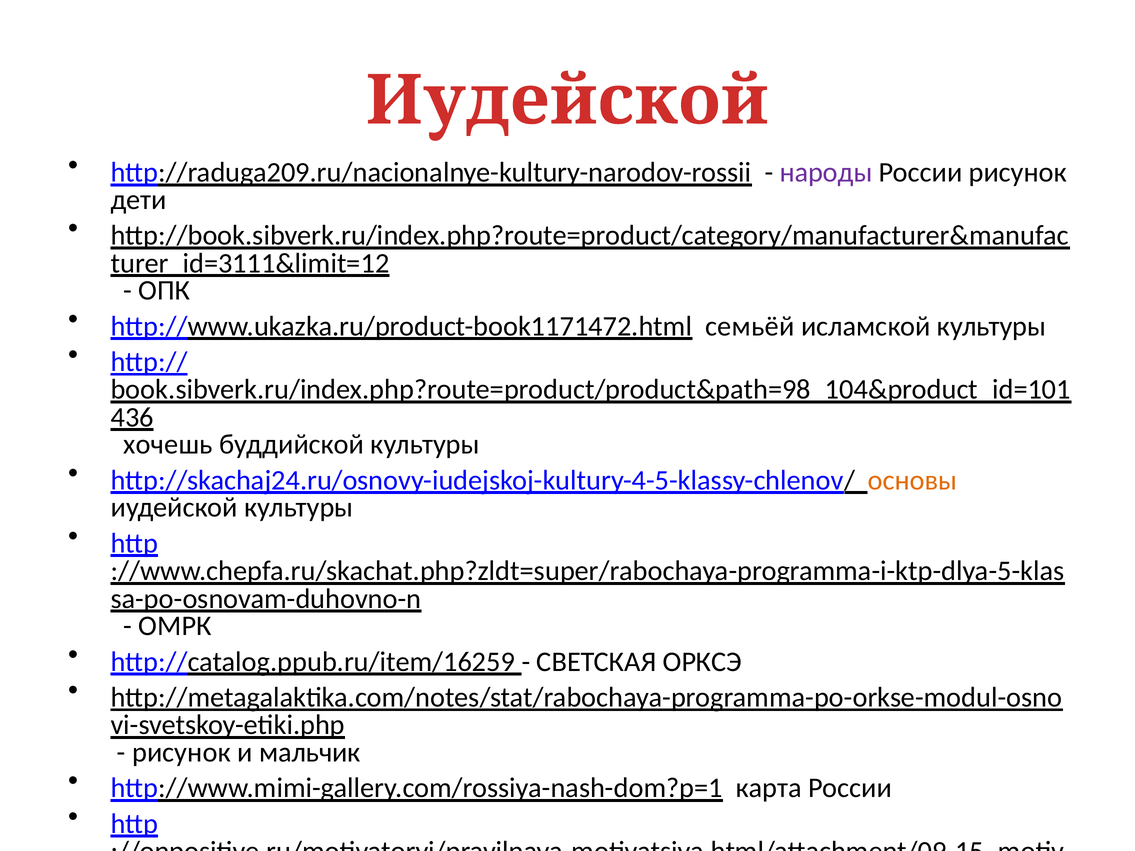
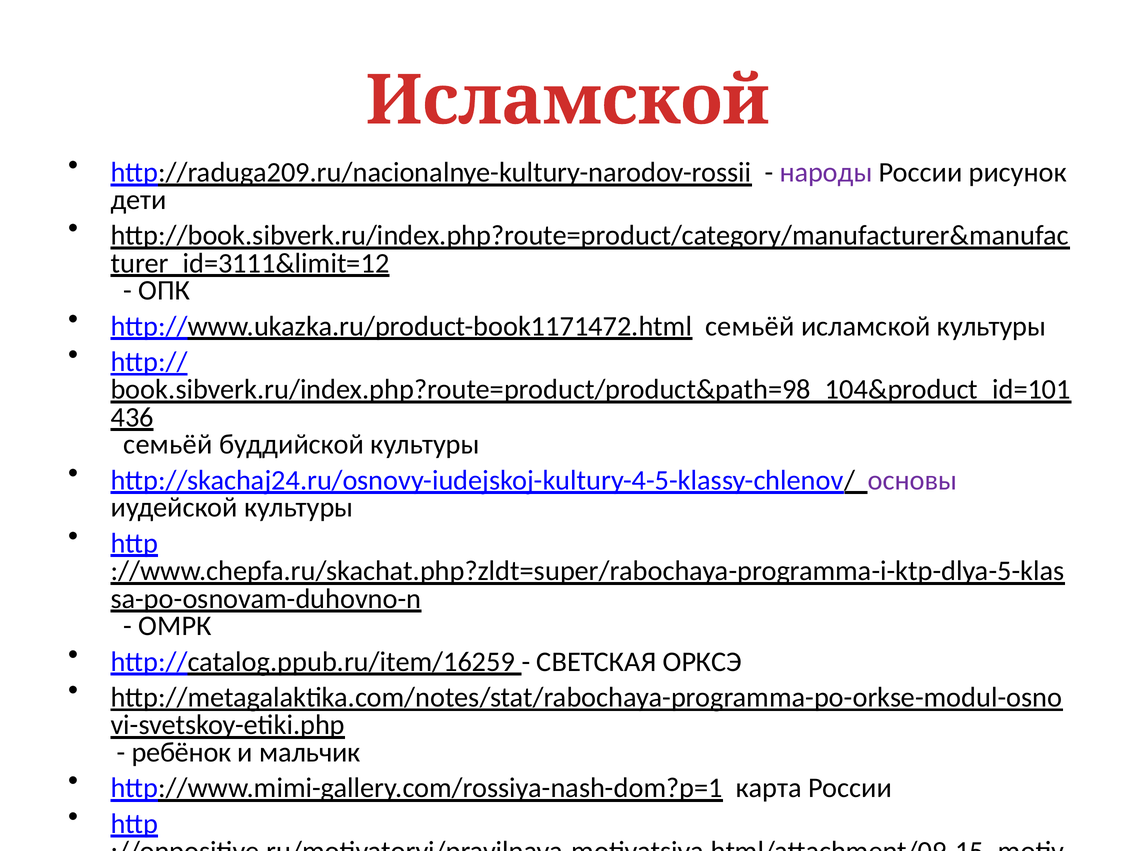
Иудейской at (567, 101): Иудейской -> Исламской
хочешь at (168, 445): хочешь -> семьёй
основы colour: orange -> purple
рисунок at (181, 753): рисунок -> ребёнок
